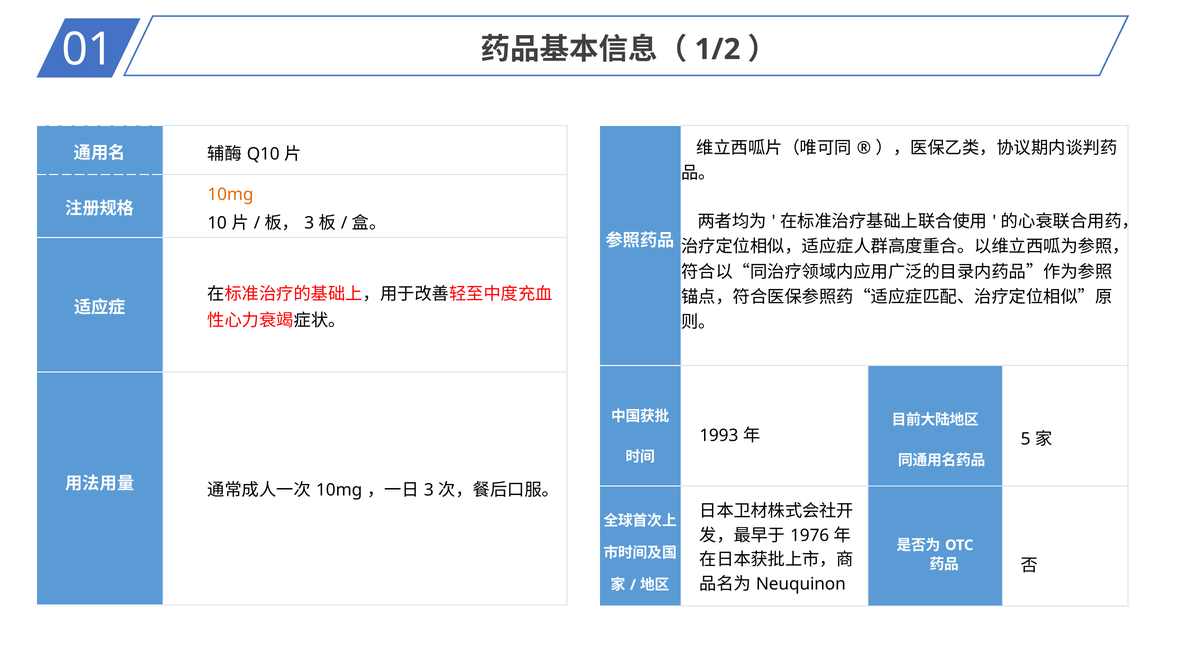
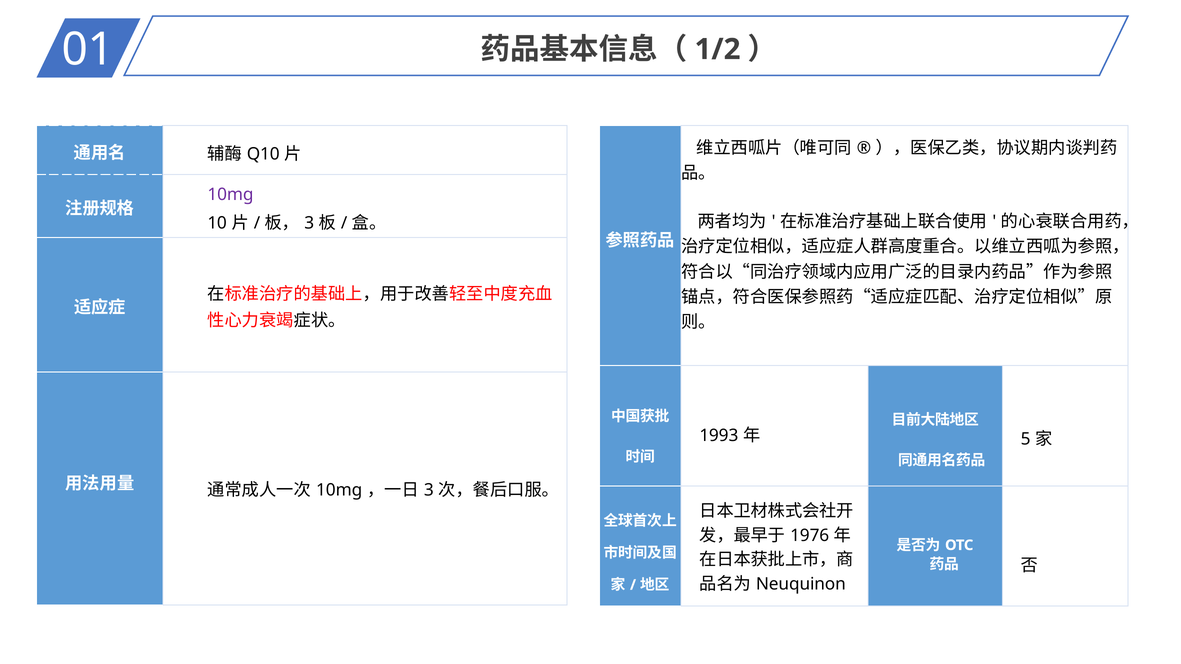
10mg at (230, 195) colour: orange -> purple
